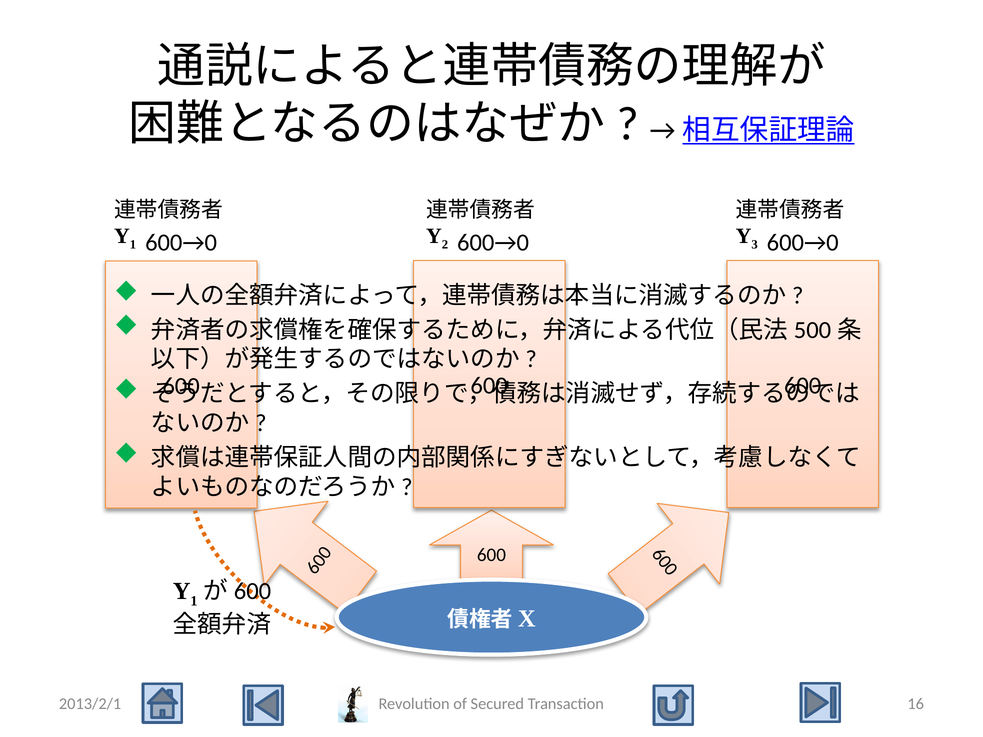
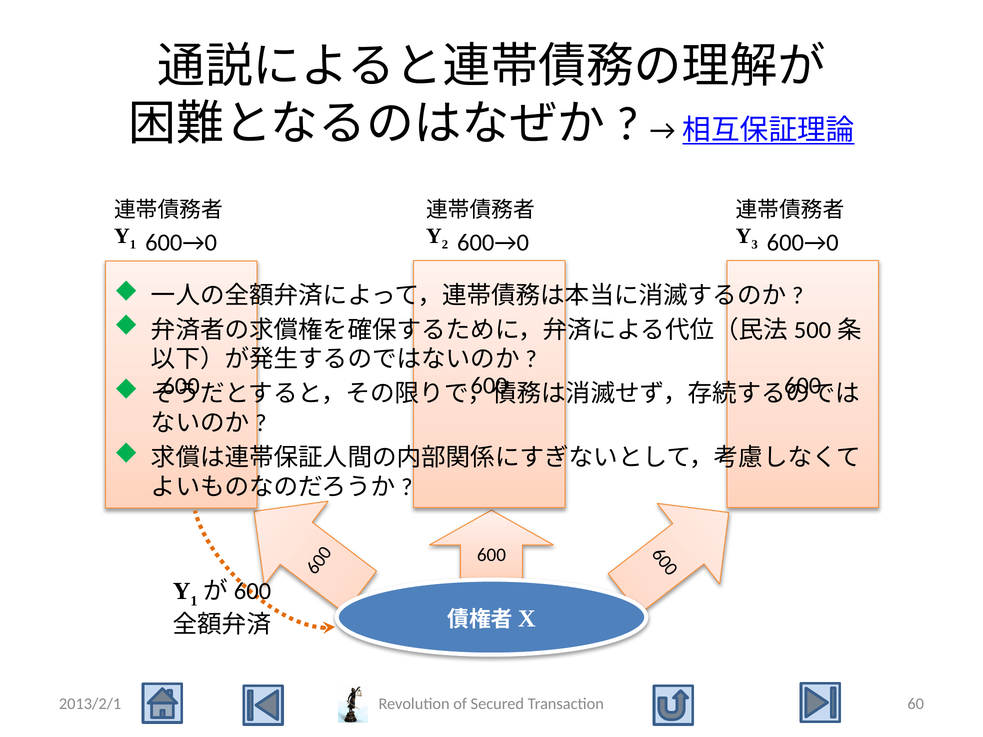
16: 16 -> 60
